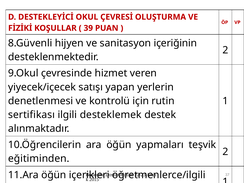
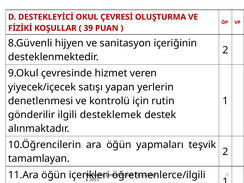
sertifikası: sertifikası -> gönderilir
eğitiminden: eğitiminden -> tamamlayan
